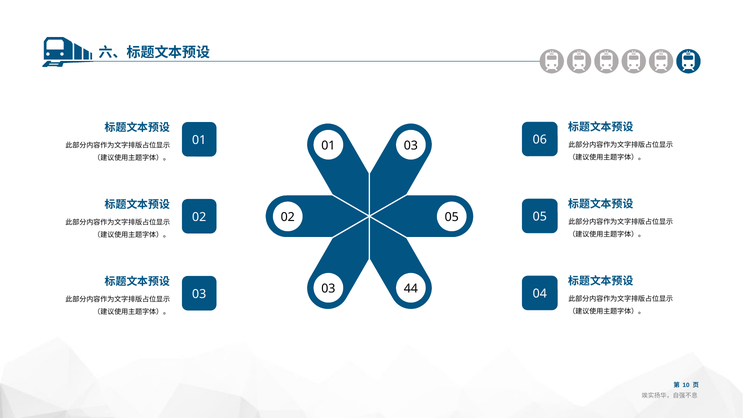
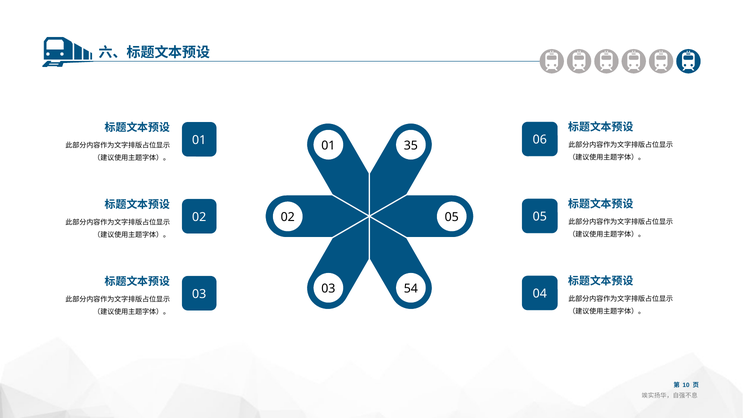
01 03: 03 -> 35
44: 44 -> 54
